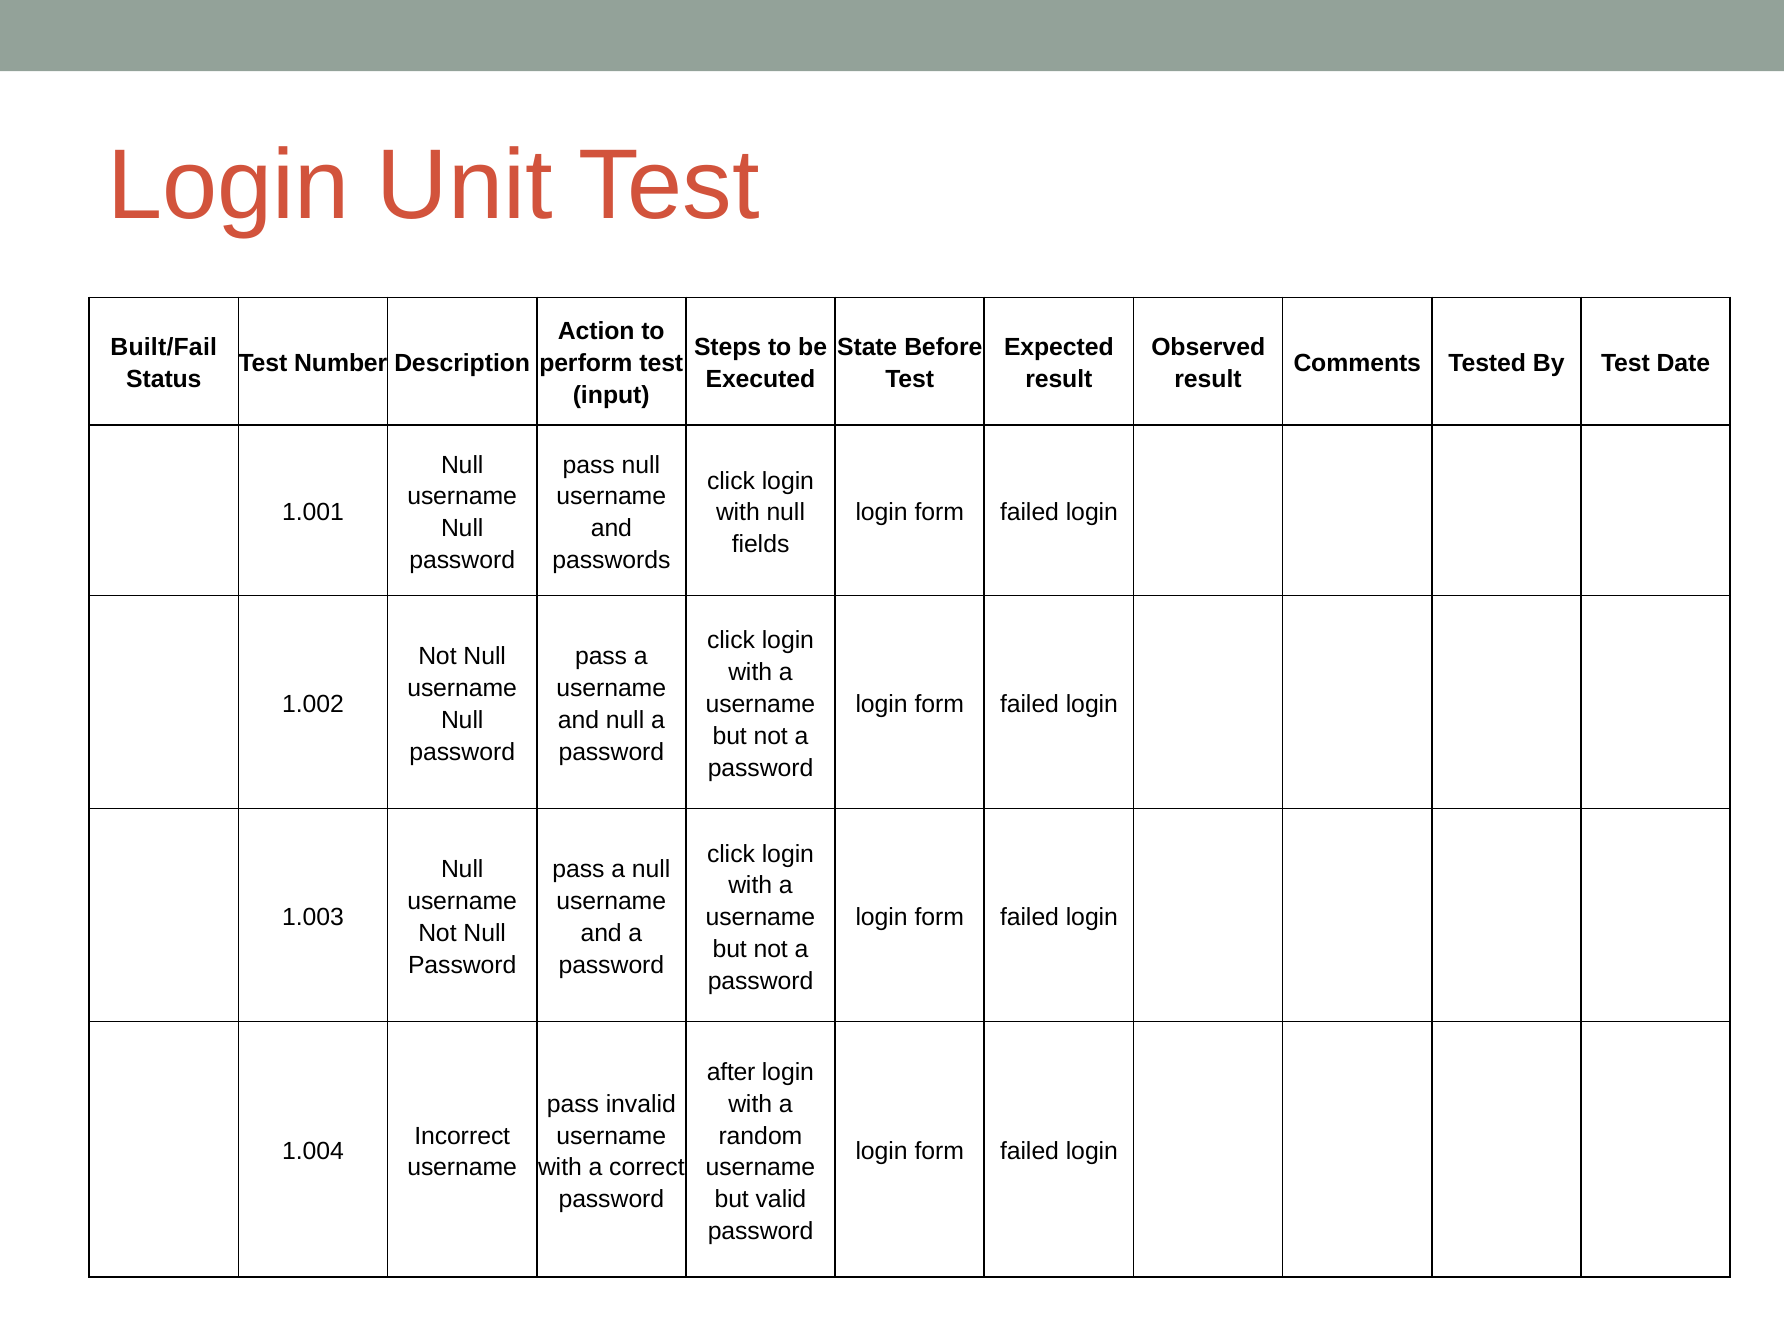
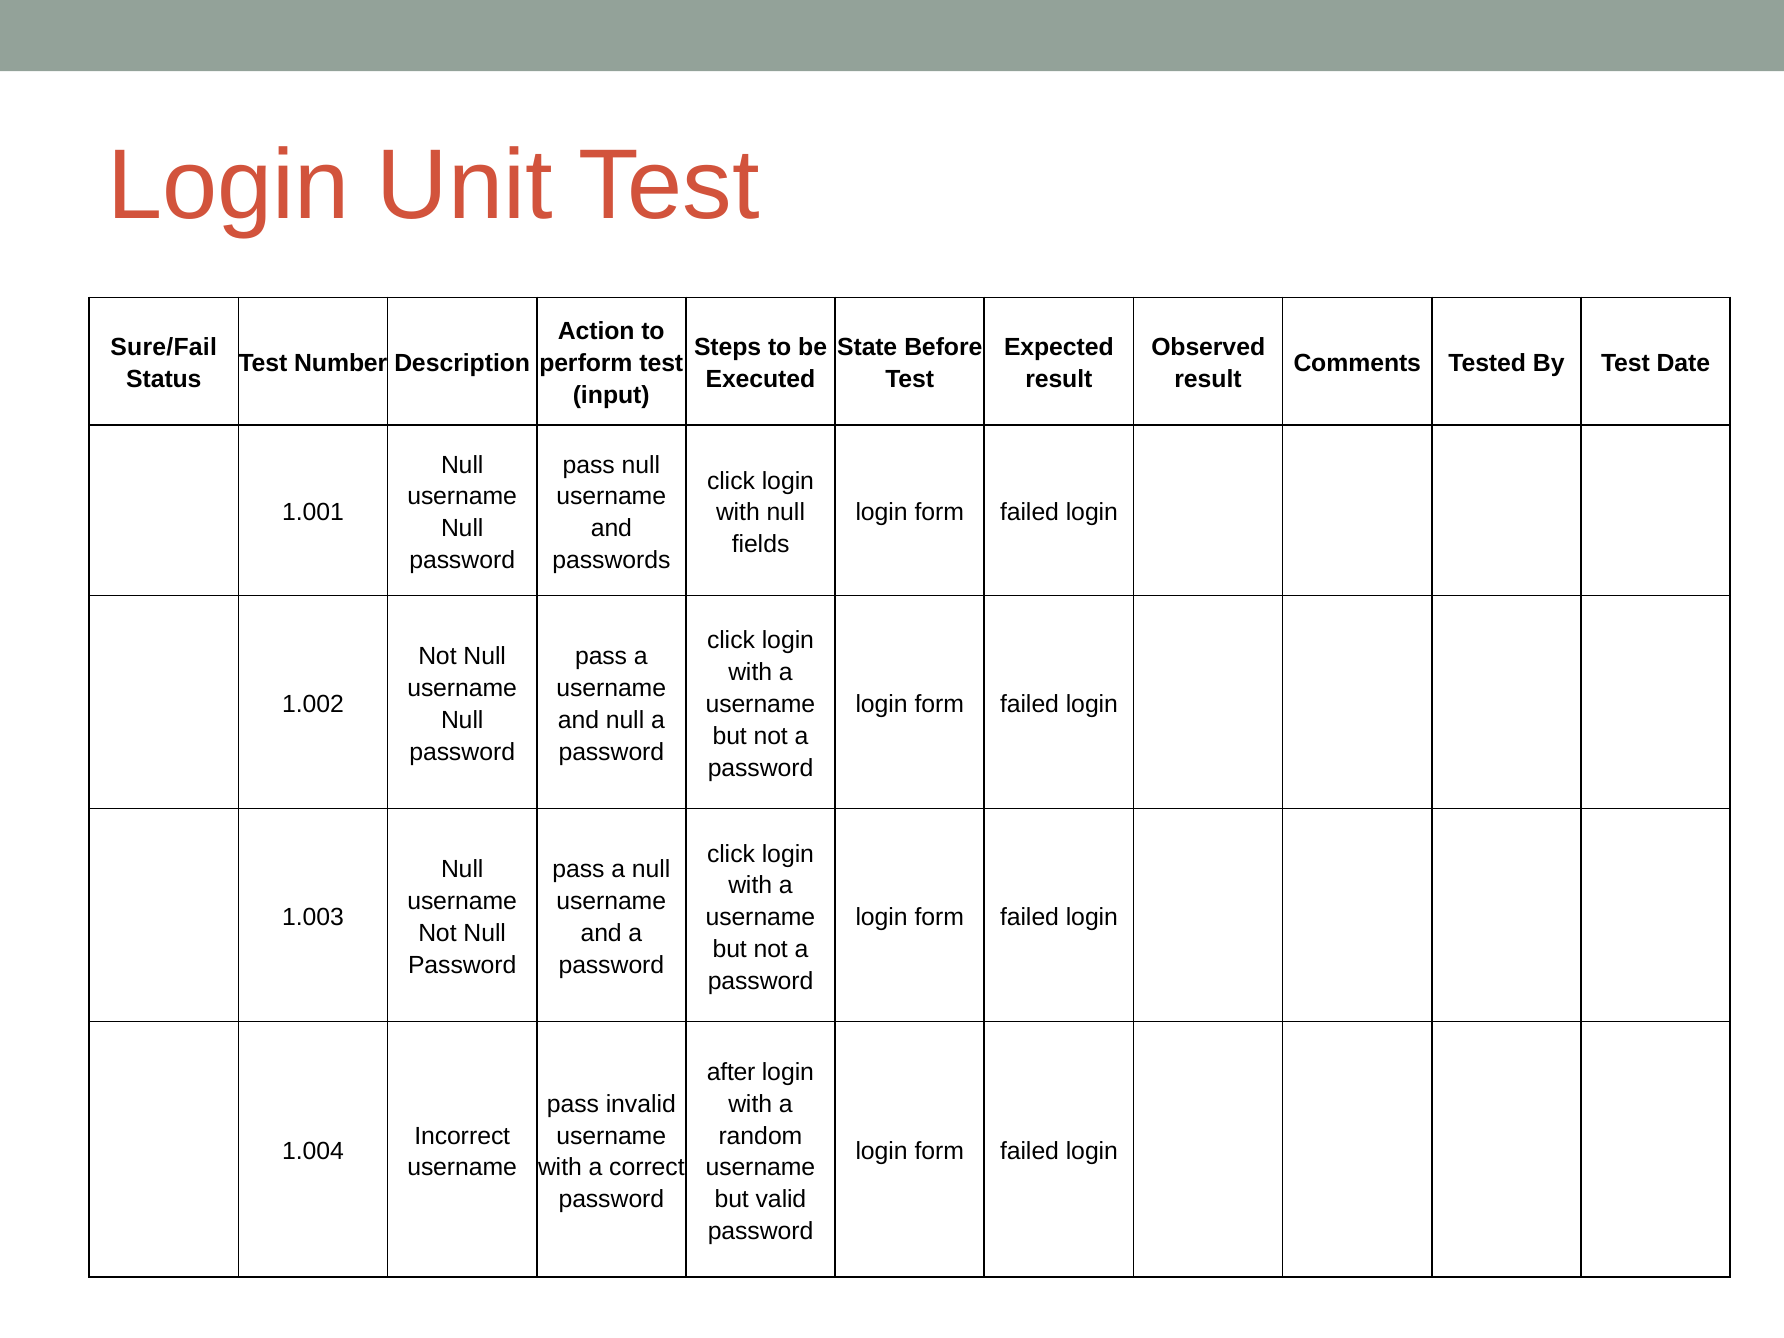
Built/Fail: Built/Fail -> Sure/Fail
